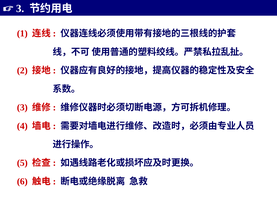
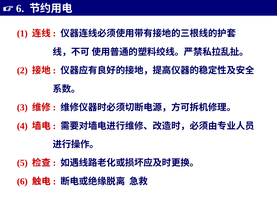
3 at (20, 9): 3 -> 6
